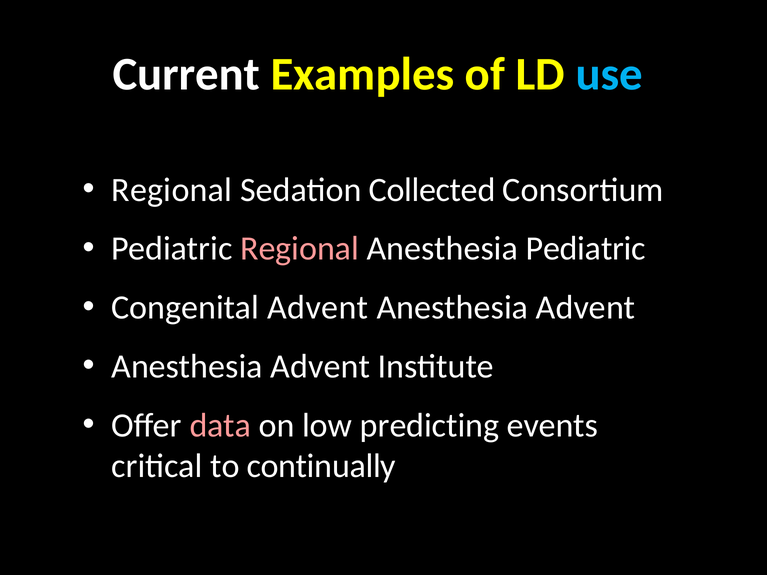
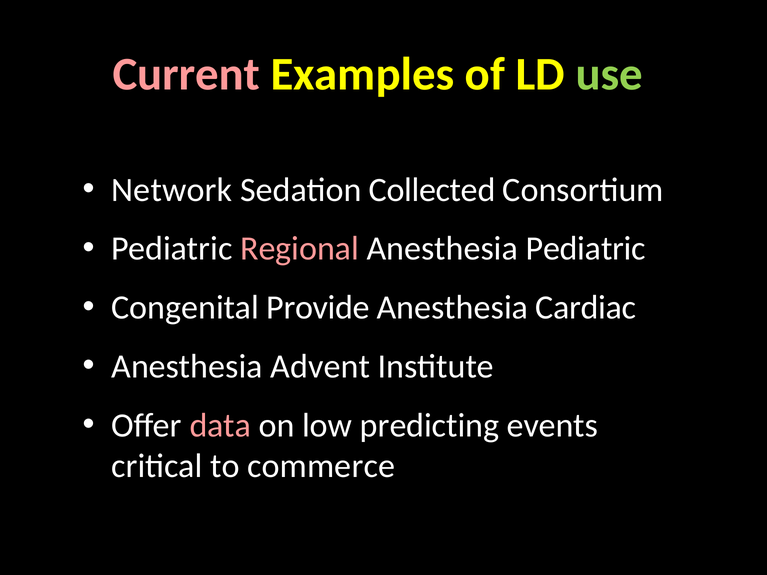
Current colour: white -> pink
use colour: light blue -> light green
Regional at (172, 190): Regional -> Network
Congenital Advent: Advent -> Provide
Advent at (586, 308): Advent -> Cardiac
continually: continually -> commerce
